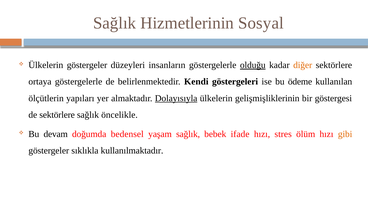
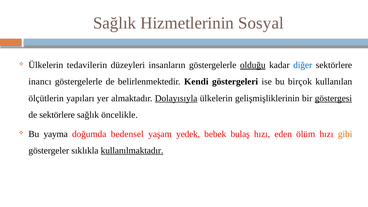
Ülkelerin göstergeler: göstergeler -> tedavilerin
diğer colour: orange -> blue
ortaya: ortaya -> inancı
ödeme: ödeme -> birçok
göstergesi underline: none -> present
devam: devam -> yayma
yaşam sağlık: sağlık -> yedek
ifade: ifade -> bulaş
stres: stres -> eden
kullanılmaktadır underline: none -> present
